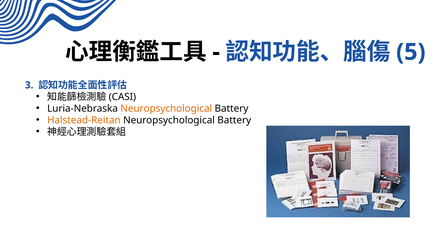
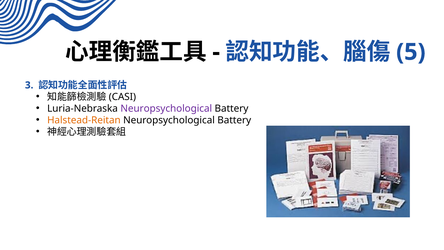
Neuropsychological at (166, 108) colour: orange -> purple
